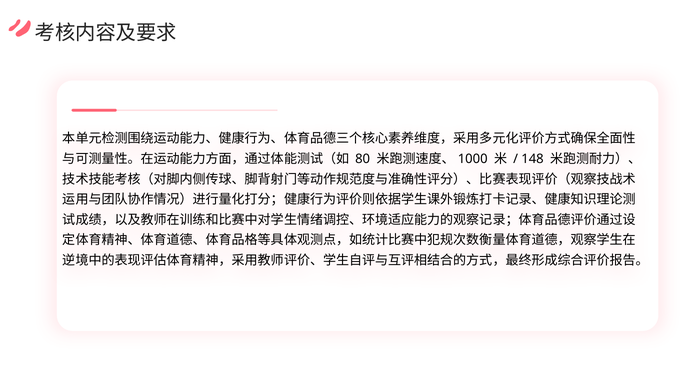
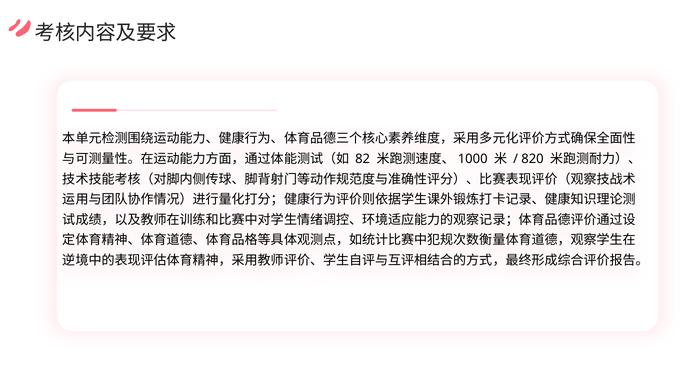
80: 80 -> 82
148: 148 -> 820
